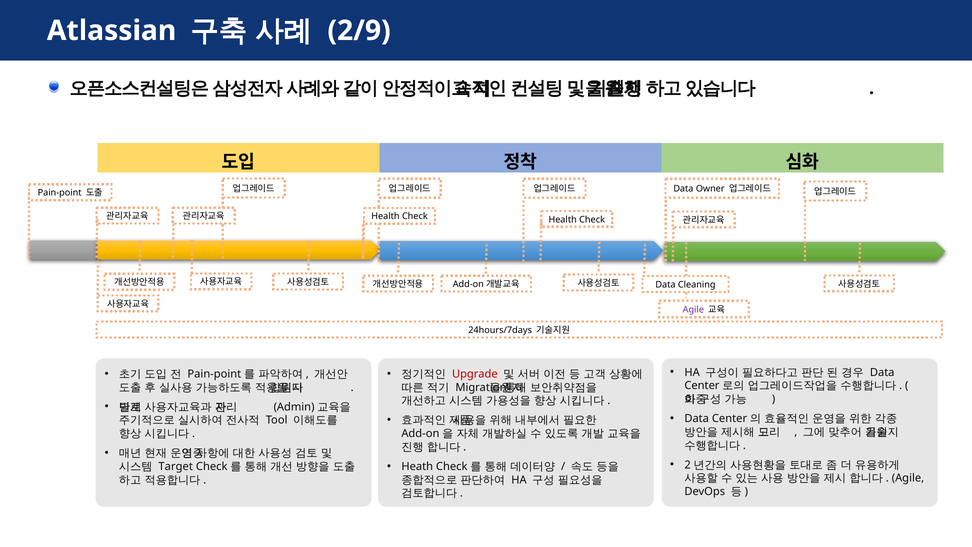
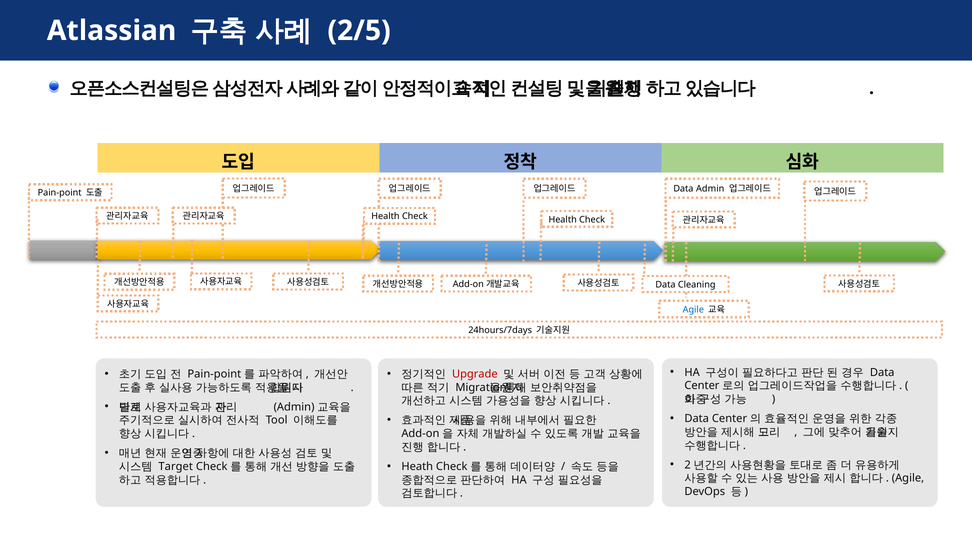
2/9: 2/9 -> 2/5
Data Owner: Owner -> Admin
Agile at (693, 310) colour: purple -> blue
